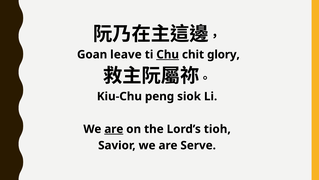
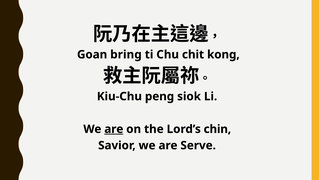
leave: leave -> bring
Chu underline: present -> none
glory: glory -> kong
tioh: tioh -> chin
